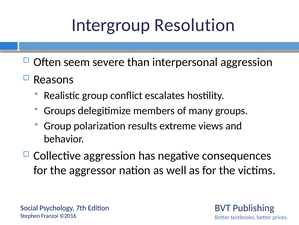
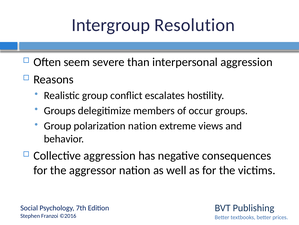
many: many -> occur
polarization results: results -> nation
